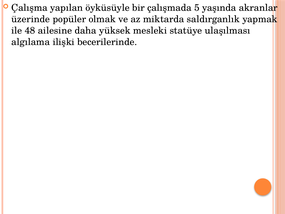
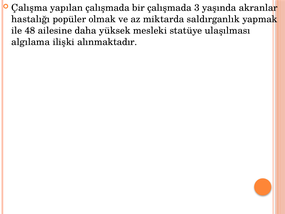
yapılan öyküsüyle: öyküsüyle -> çalışmada
5: 5 -> 3
üzerinde: üzerinde -> hastalığı
becerilerinde: becerilerinde -> alınmaktadır
